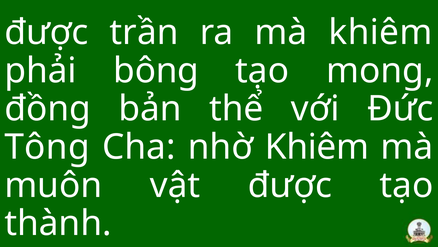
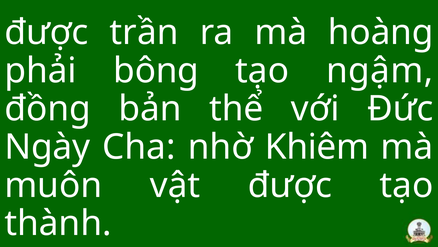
mà khiêm: khiêm -> hoàng
mong: mong -> ngậm
Tông: Tông -> Ngày
